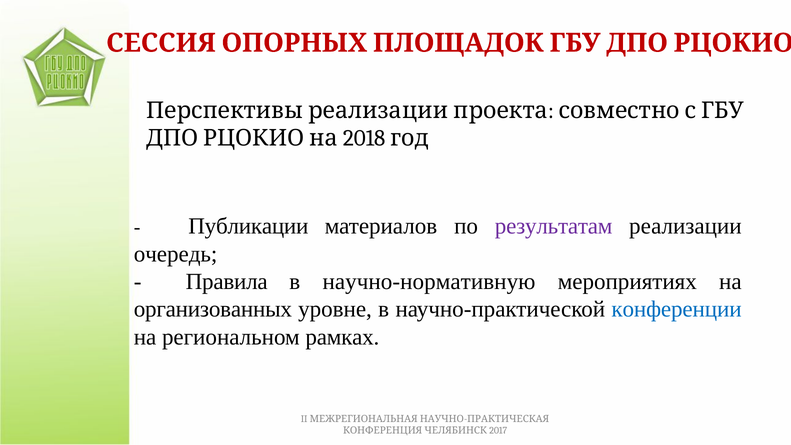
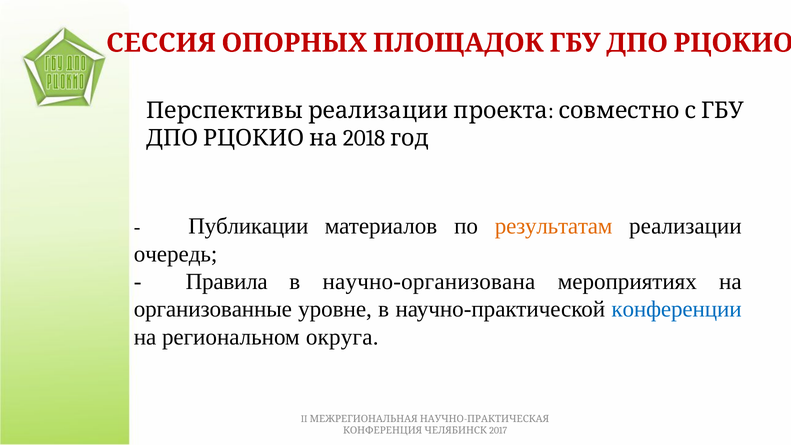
результатам colour: purple -> orange
научно-нормативную: научно-нормативную -> научно-организована
организованных: организованных -> организованные
рамках: рамках -> округа
